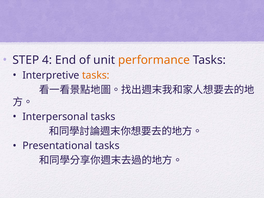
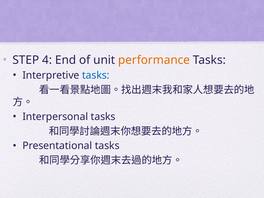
tasks at (96, 75) colour: orange -> blue
